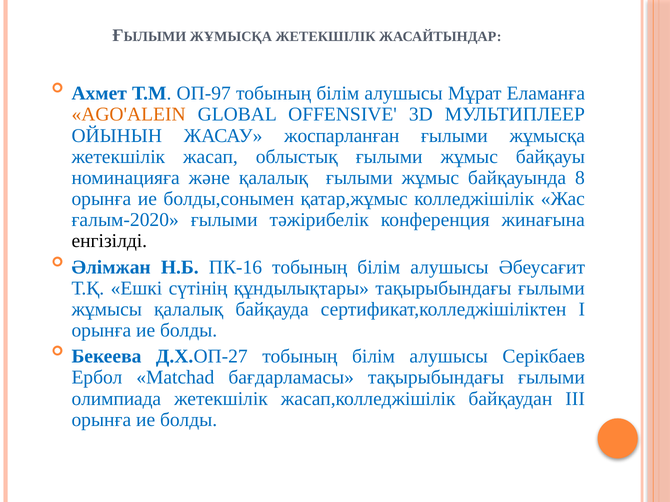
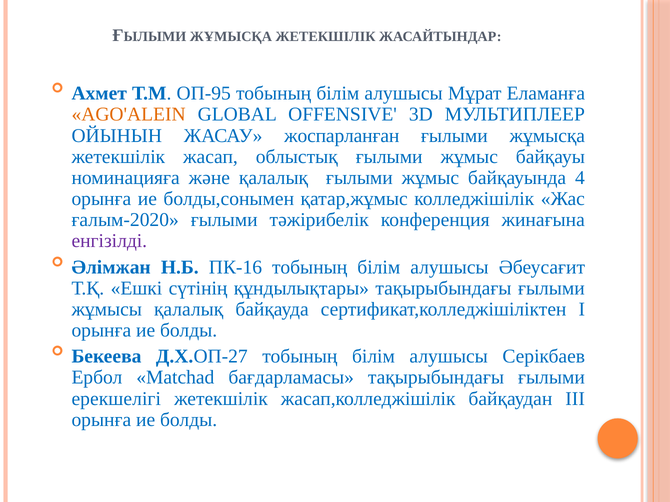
ОП-97: ОП-97 -> ОП-95
8: 8 -> 4
енгізілді colour: black -> purple
олимпиада: олимпиада -> ерекшелігі
